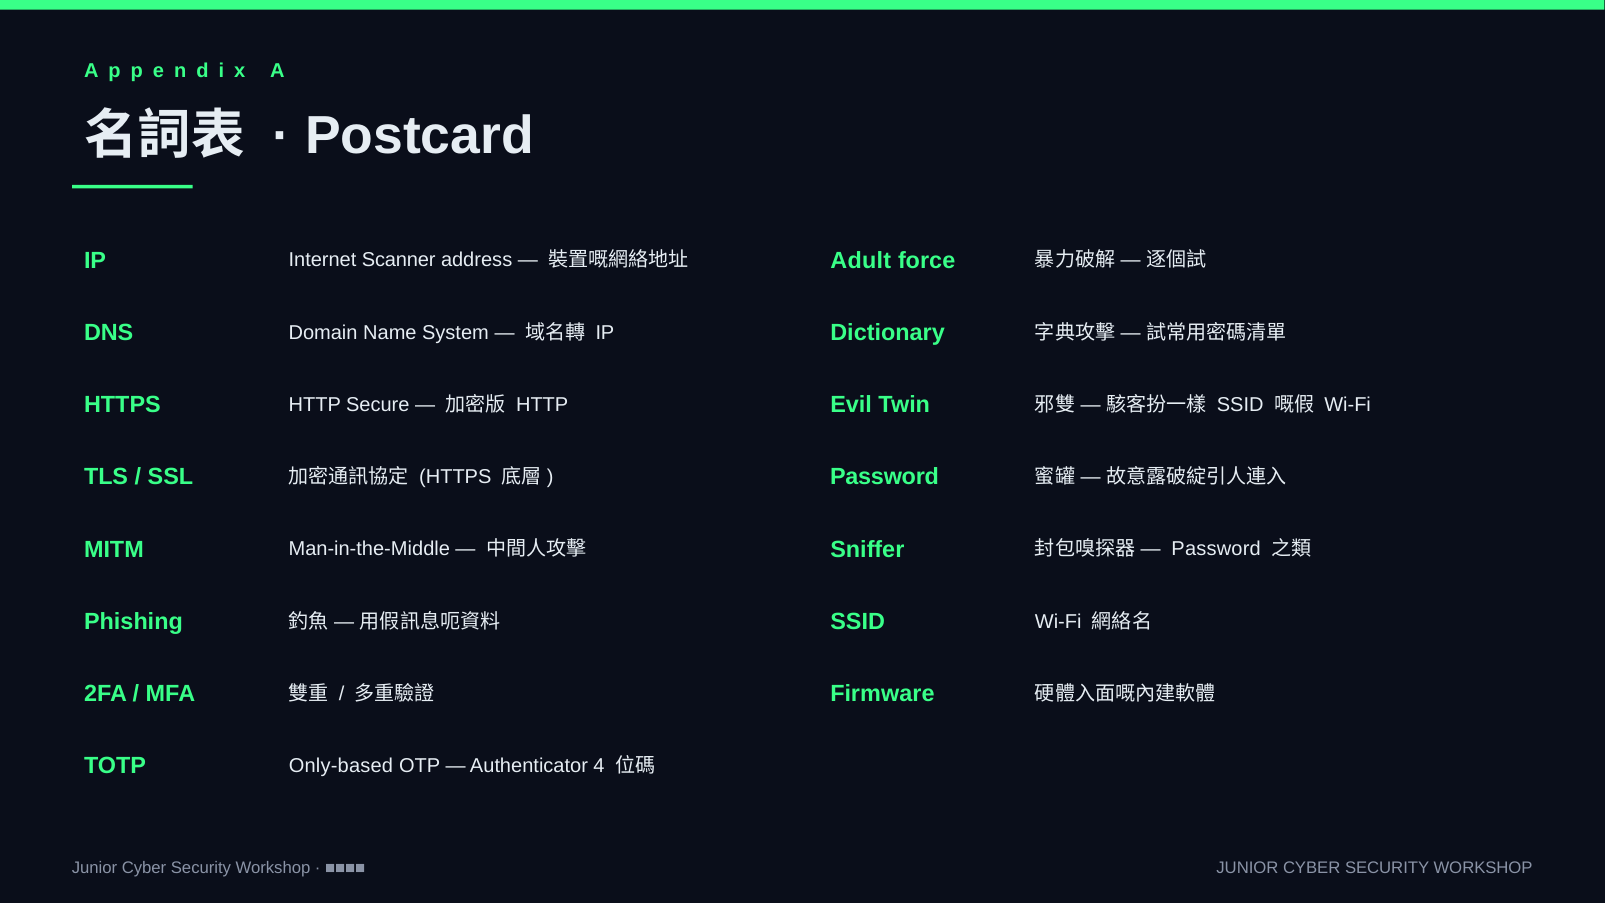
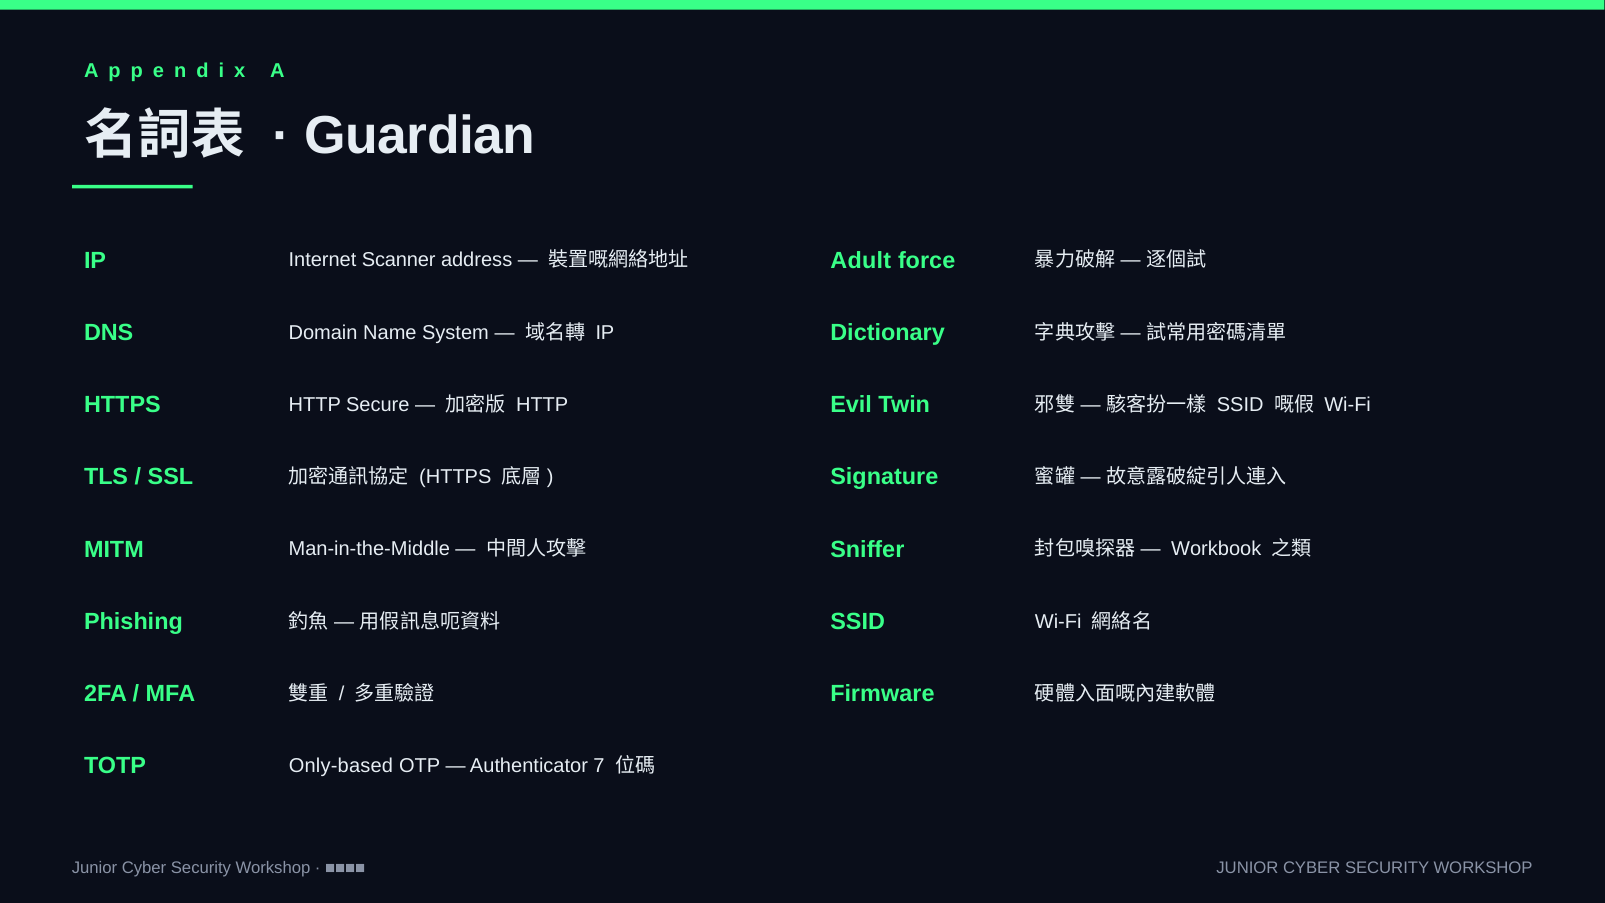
Postcard: Postcard -> Guardian
Password at (884, 477): Password -> Signature
Password at (1216, 549): Password -> Workbook
4: 4 -> 7
